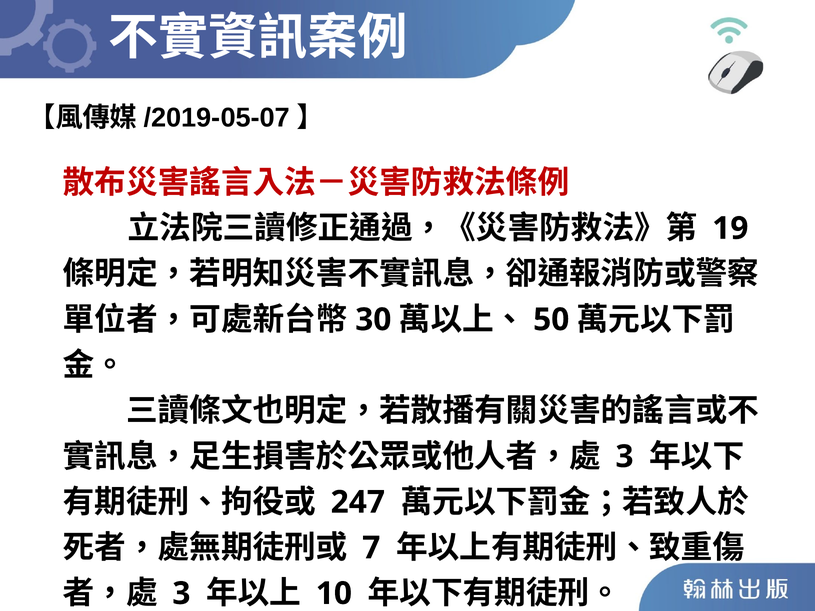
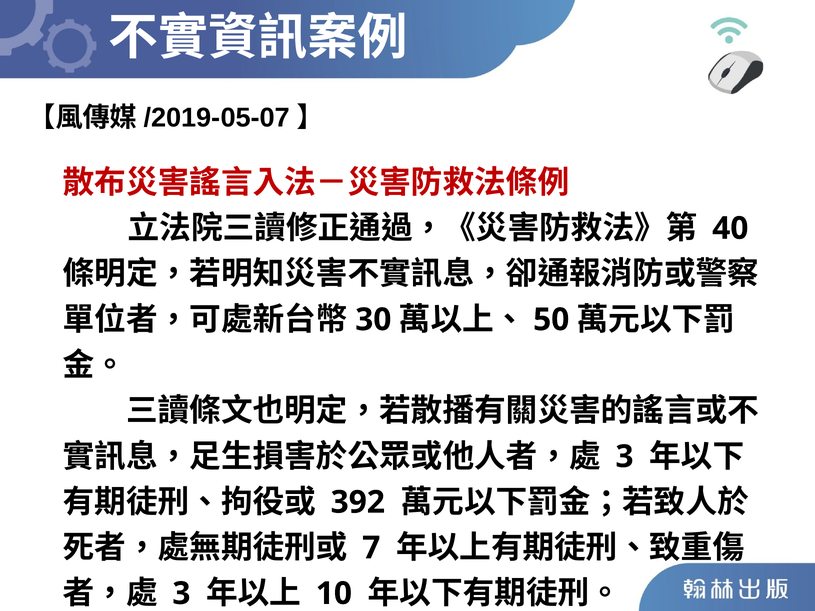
19: 19 -> 40
247: 247 -> 392
